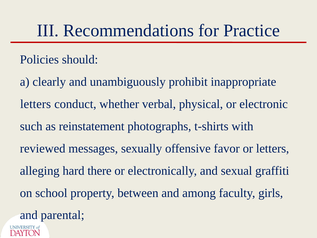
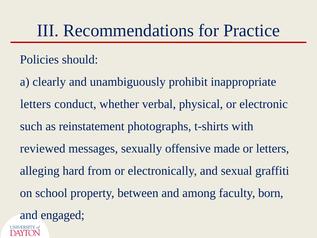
favor: favor -> made
there: there -> from
girls: girls -> born
parental: parental -> engaged
